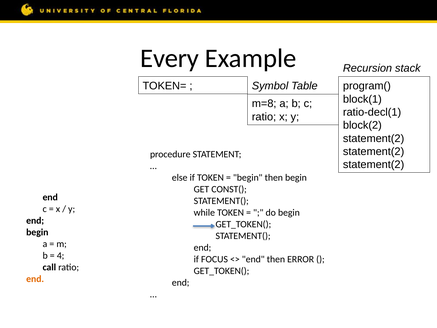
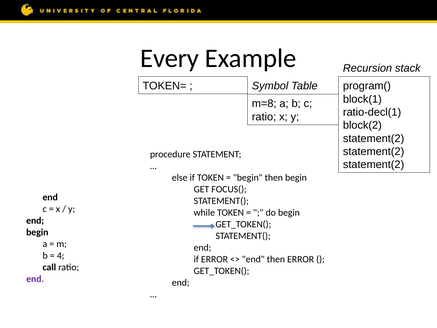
CONST(: CONST( -> FOCUS(
if FOCUS: FOCUS -> ERROR
end at (35, 279) colour: orange -> purple
